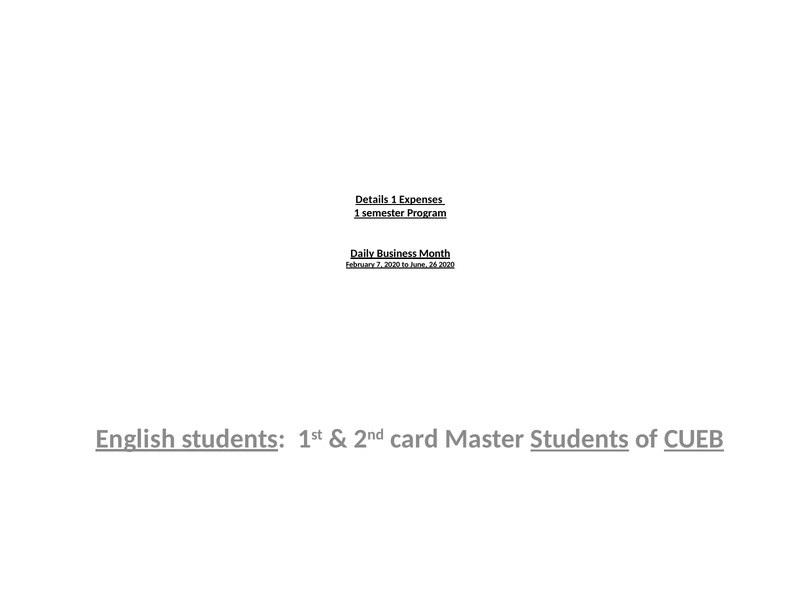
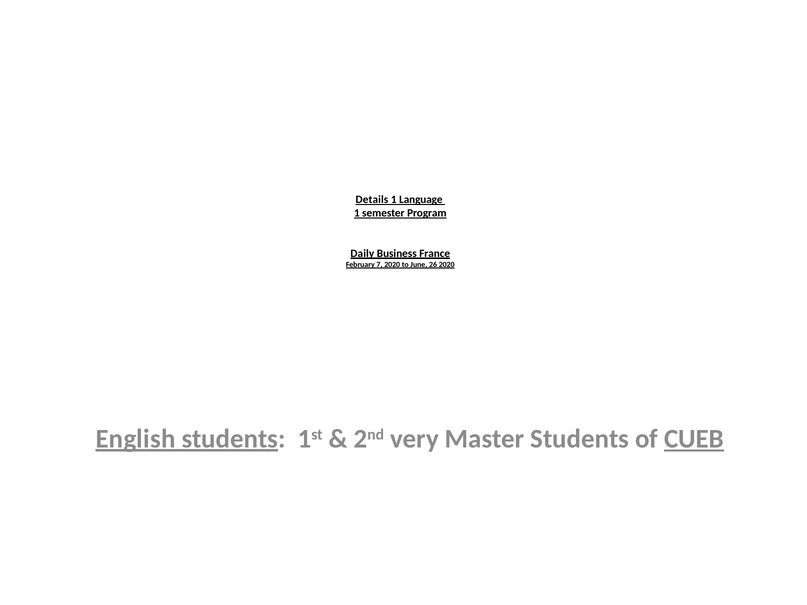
Expenses: Expenses -> Language
Month: Month -> France
card: card -> very
Students at (580, 439) underline: present -> none
